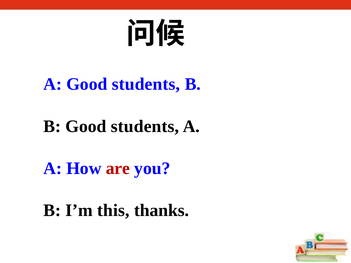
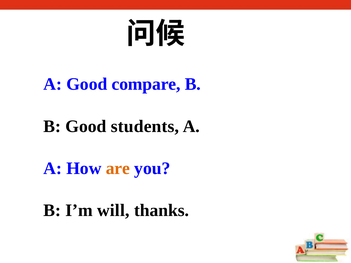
A Good students: students -> compare
are colour: red -> orange
this: this -> will
